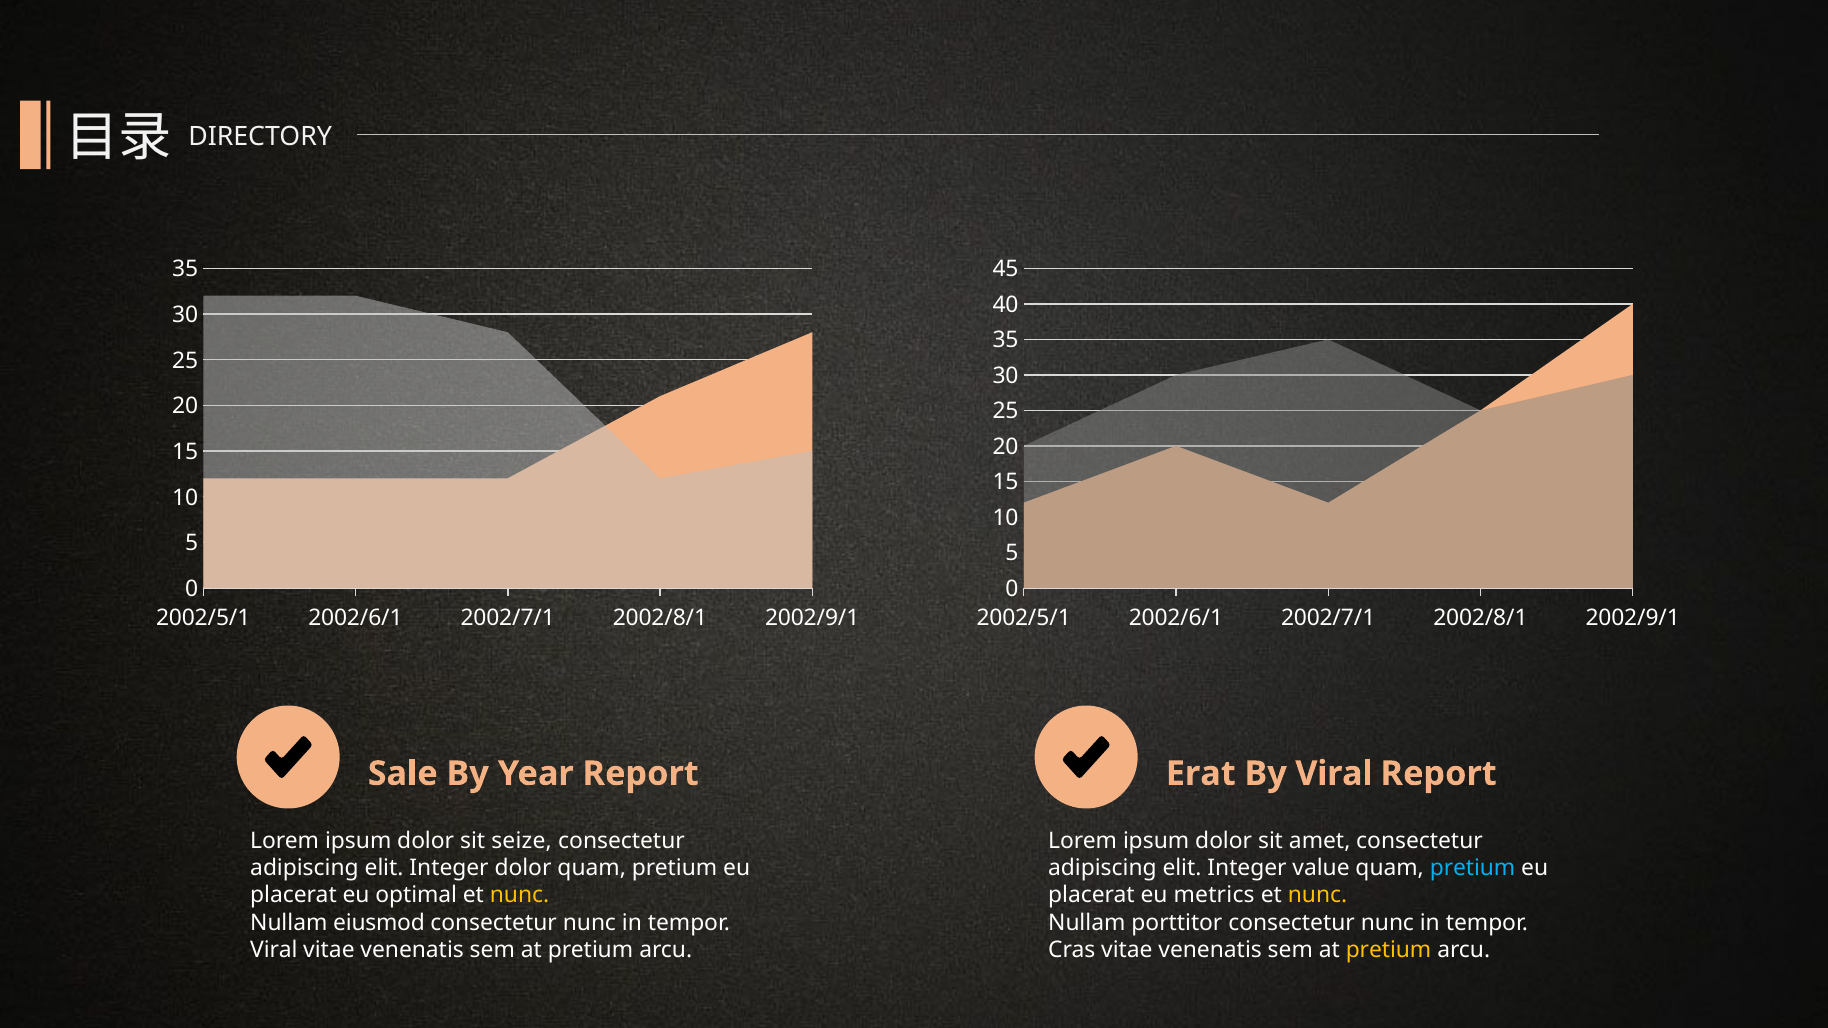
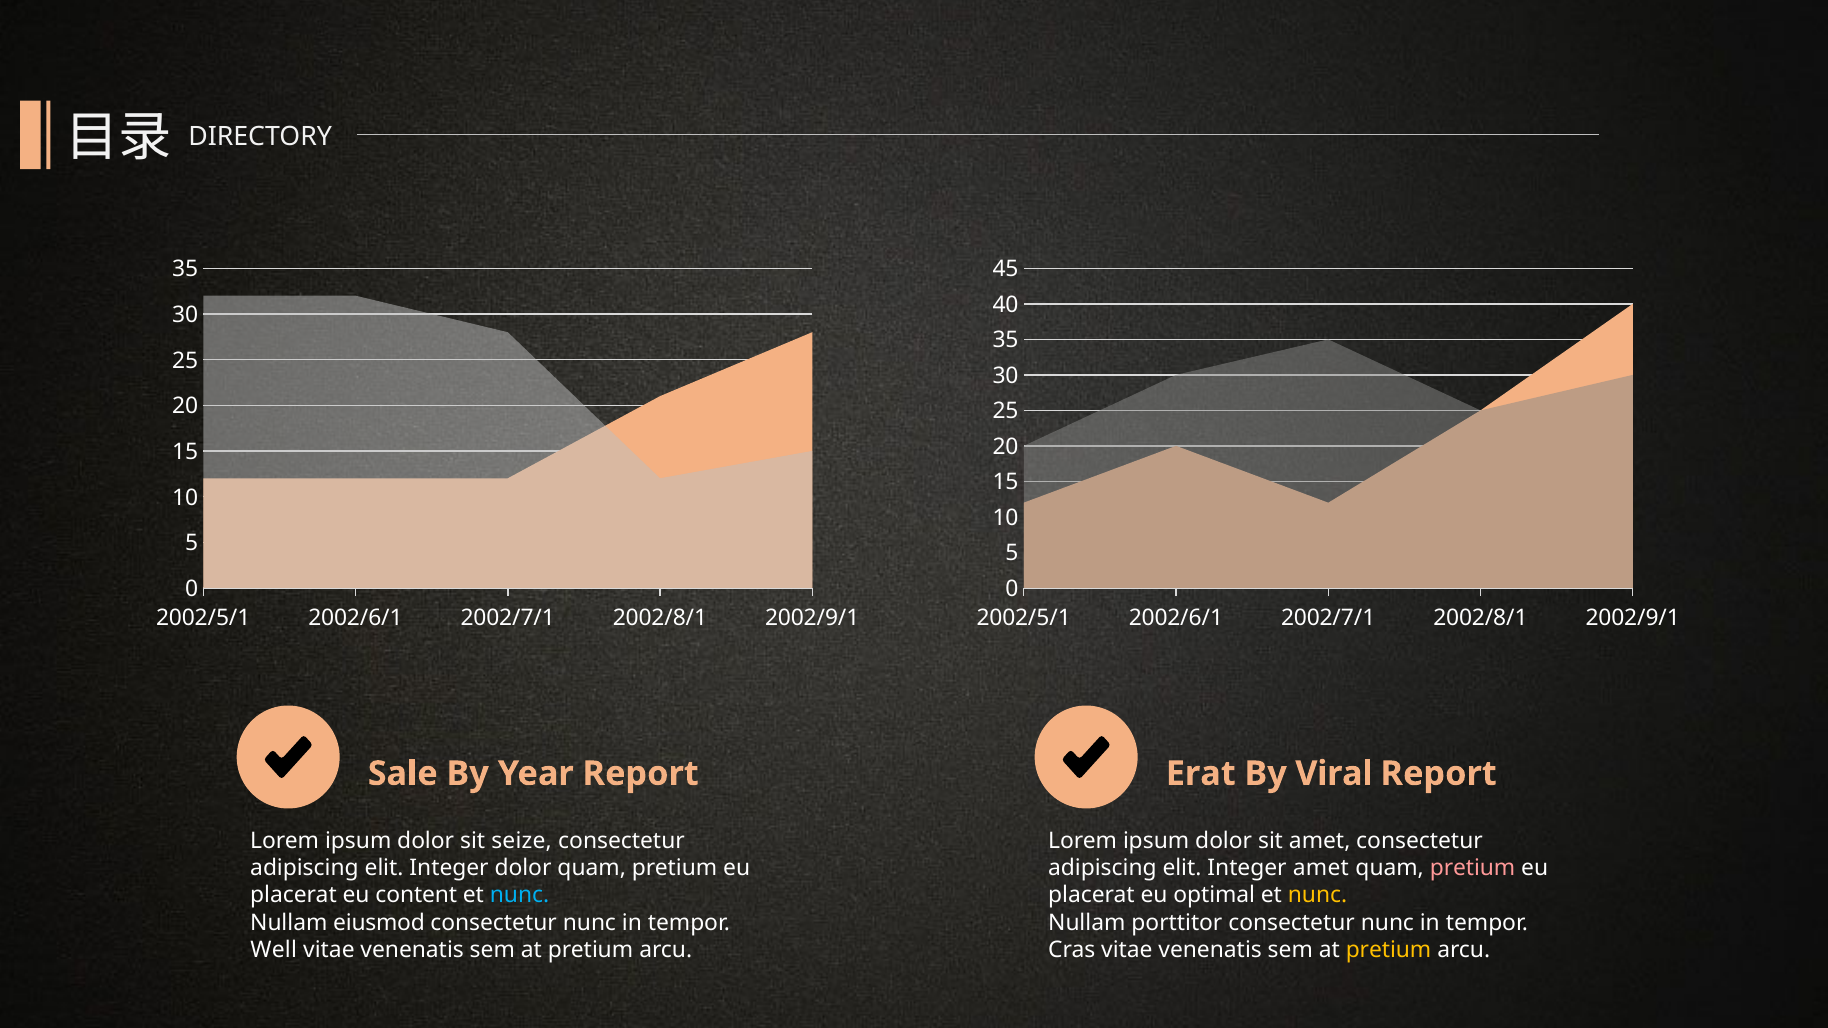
Integer value: value -> amet
pretium at (1473, 868) colour: light blue -> pink
optimal: optimal -> content
nunc at (520, 896) colour: yellow -> light blue
metrics: metrics -> optimal
Viral at (274, 950): Viral -> Well
